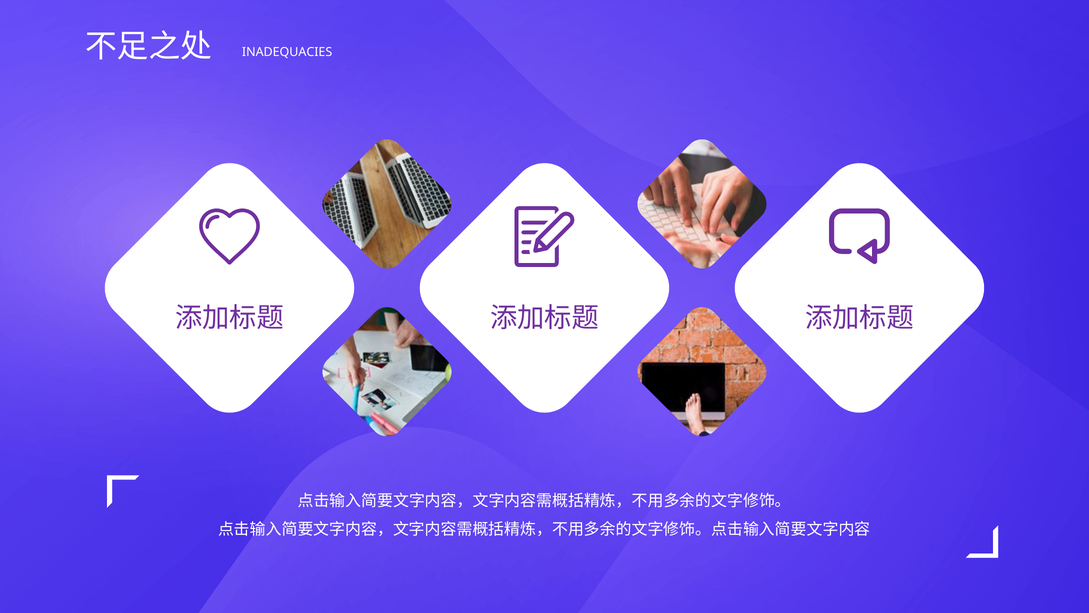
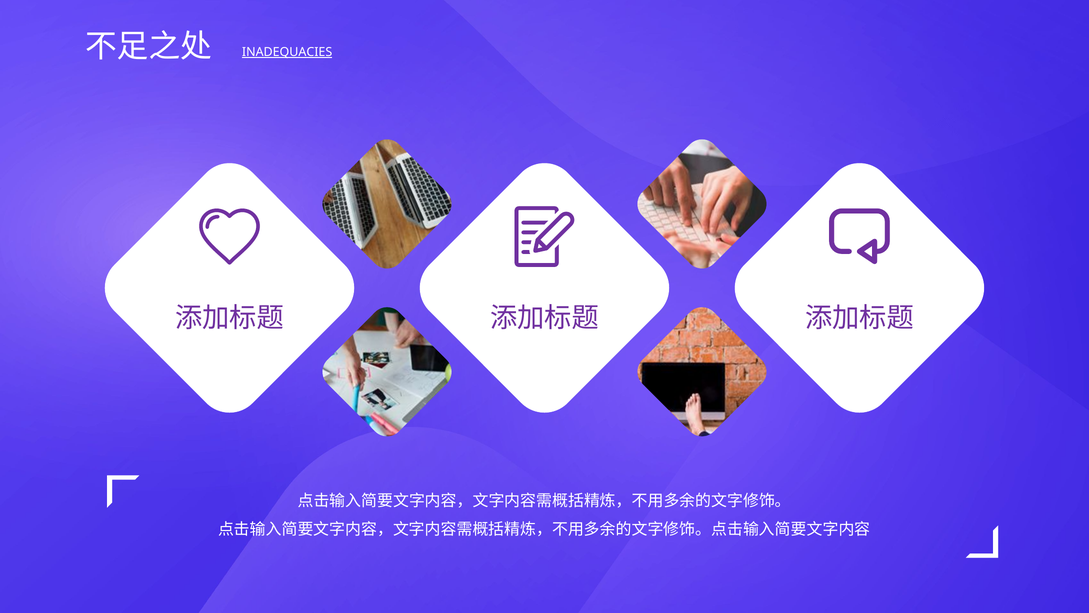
INADEQUACIES underline: none -> present
